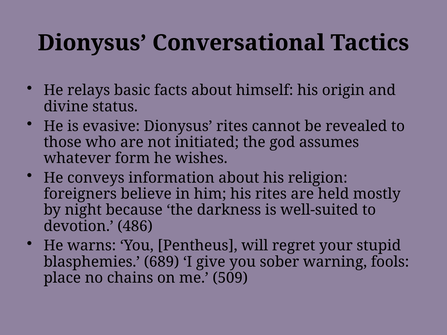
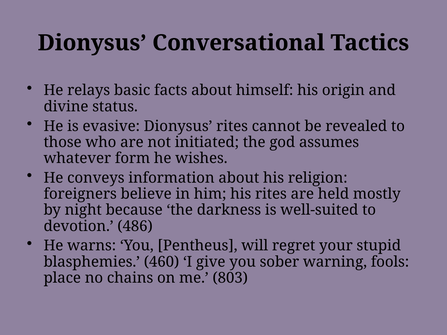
689: 689 -> 460
509: 509 -> 803
